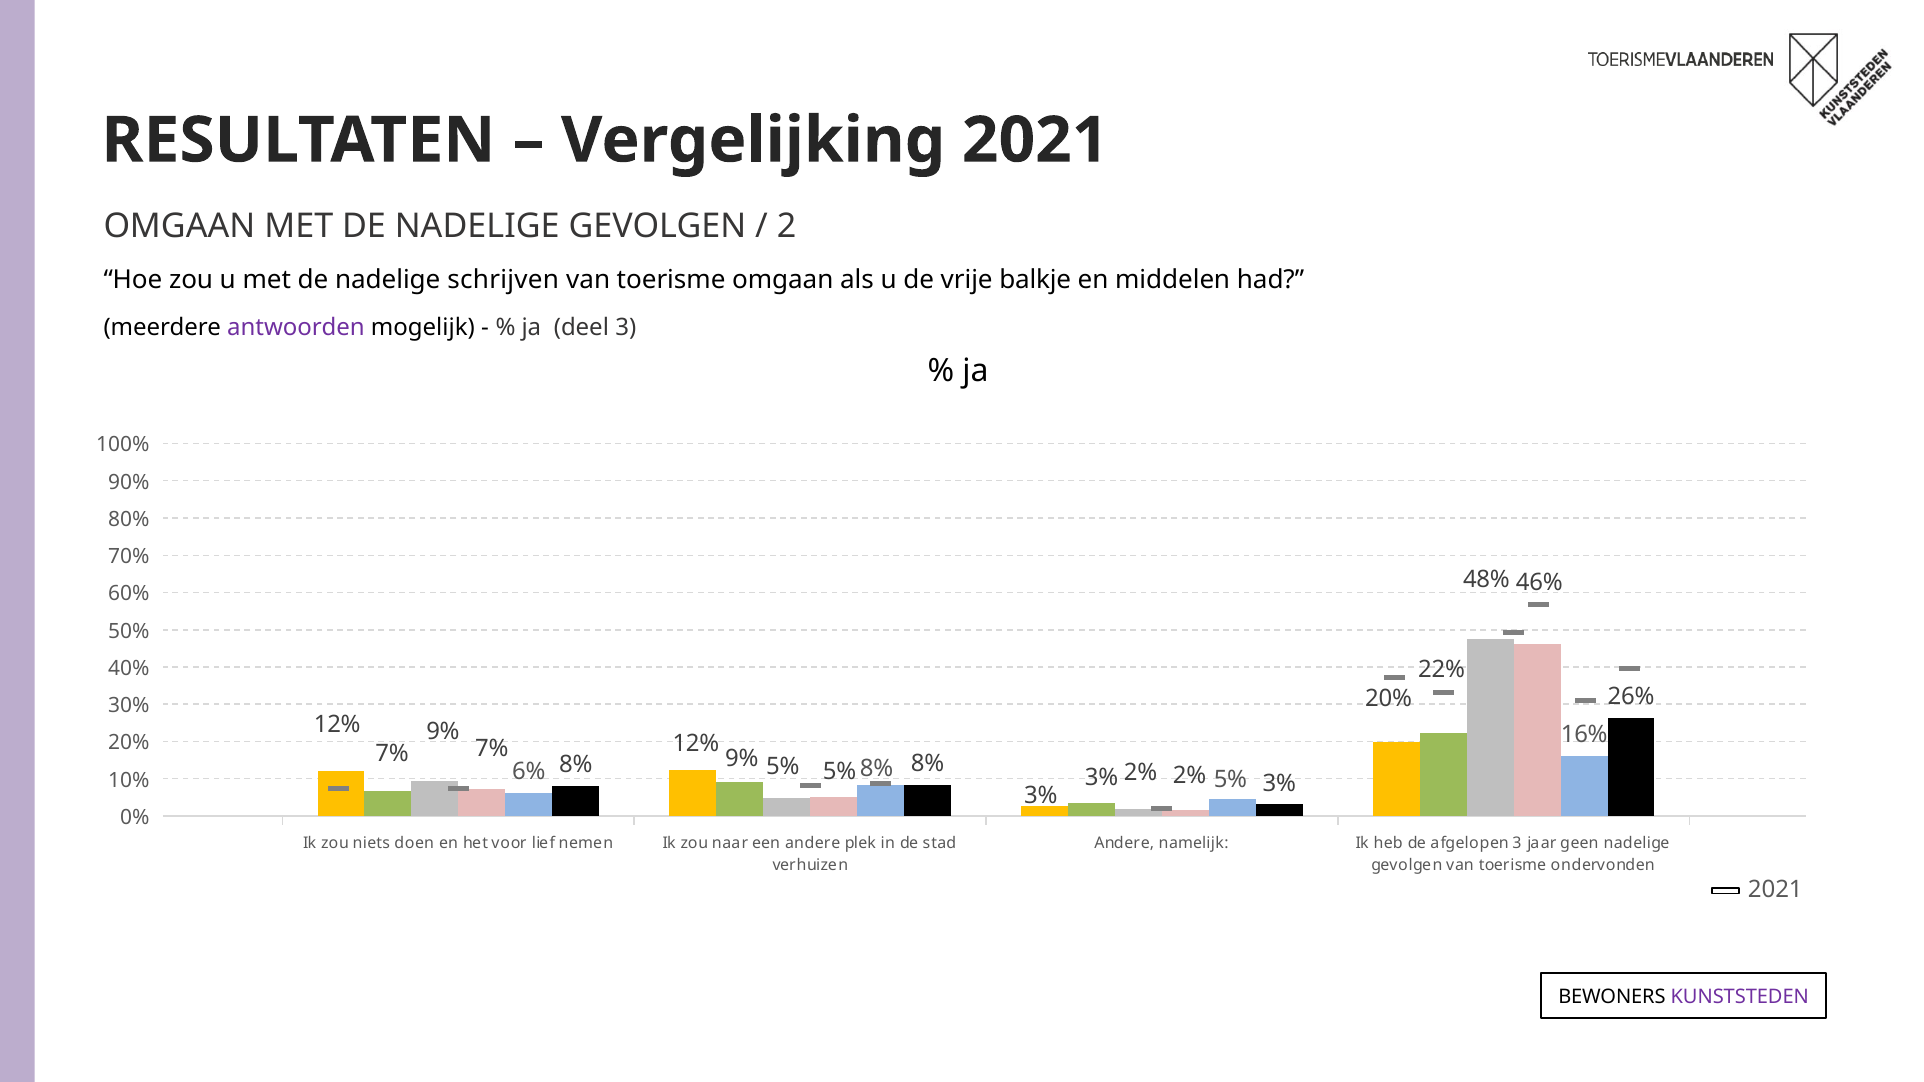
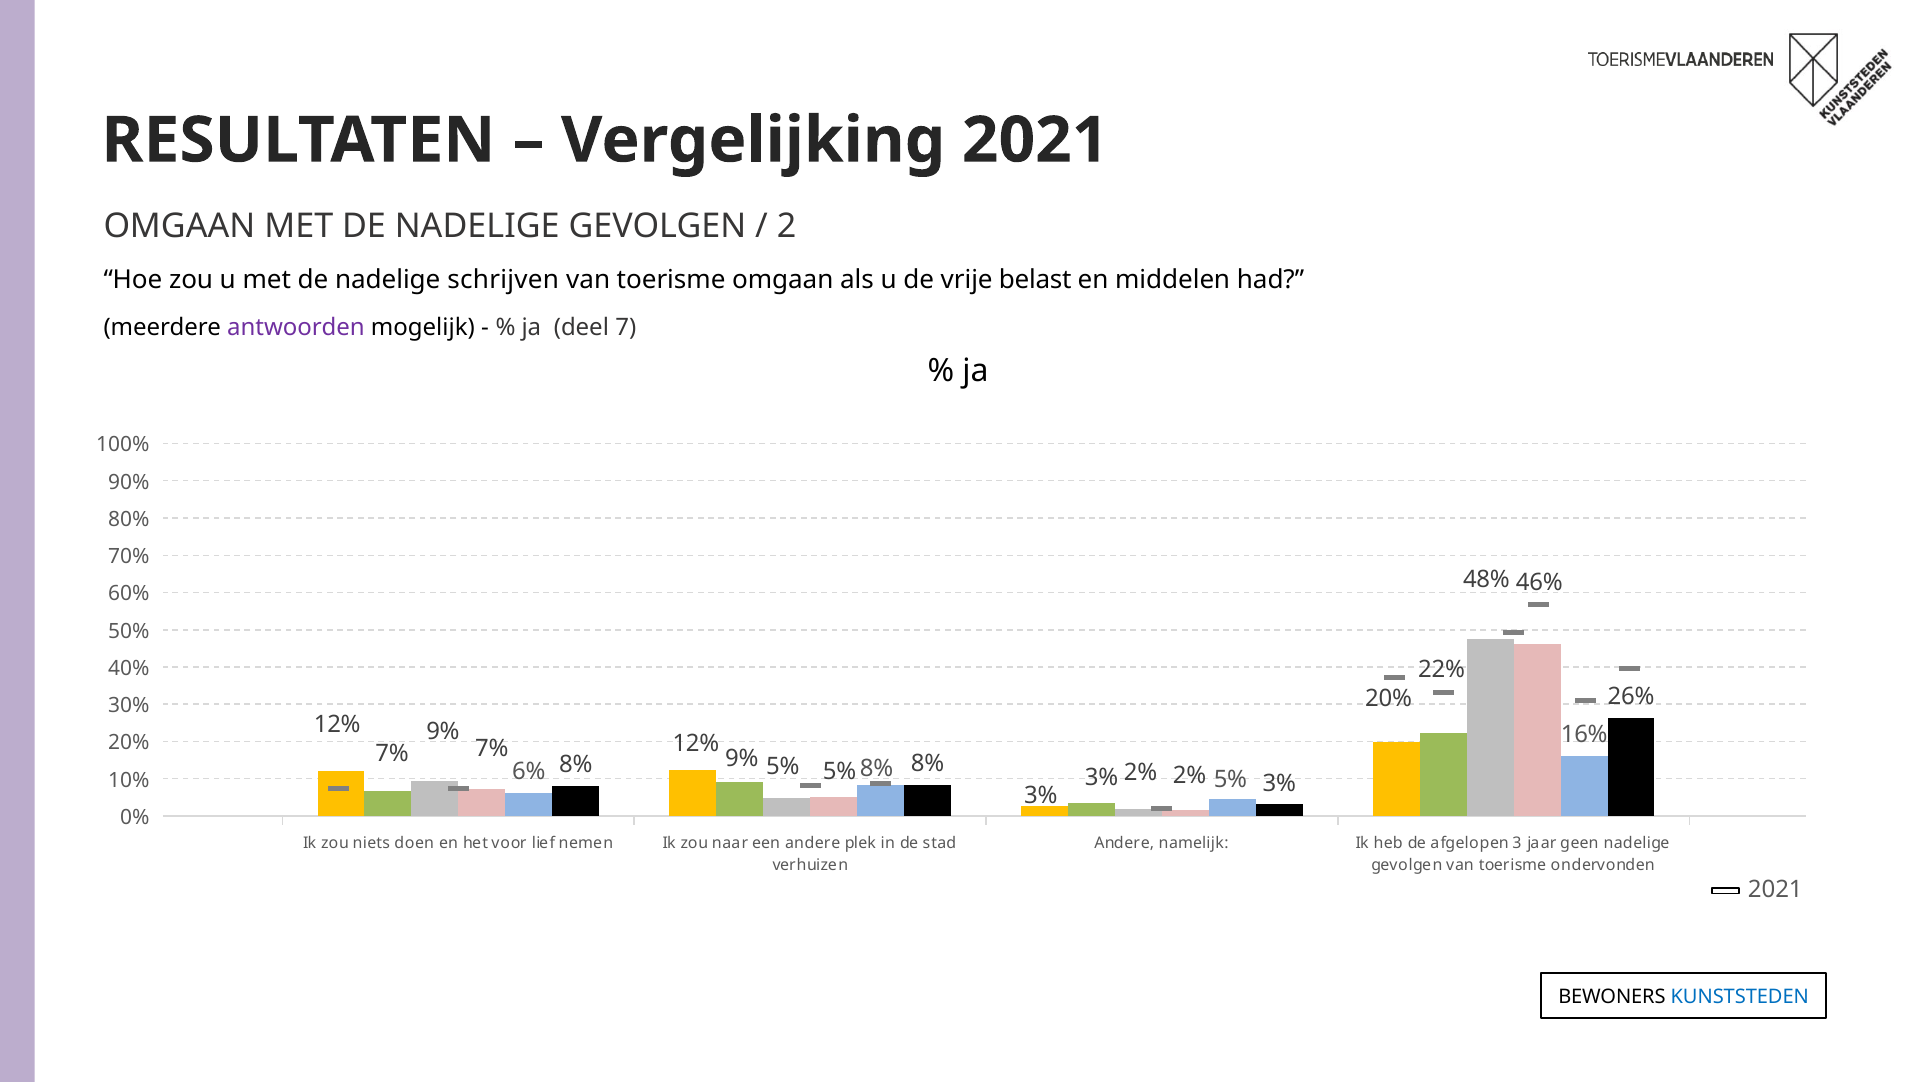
balkje: balkje -> belast
deel 3: 3 -> 7
KUNSTSTEDEN colour: purple -> blue
